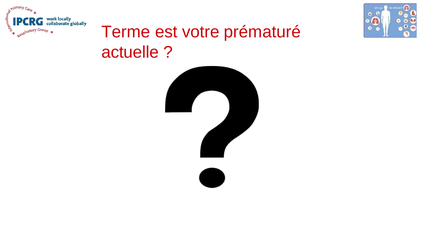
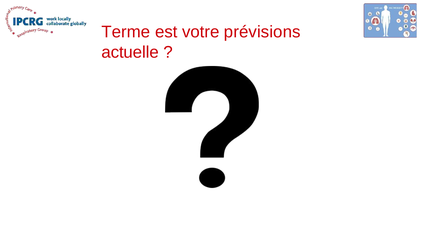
prématuré: prématuré -> prévisions
